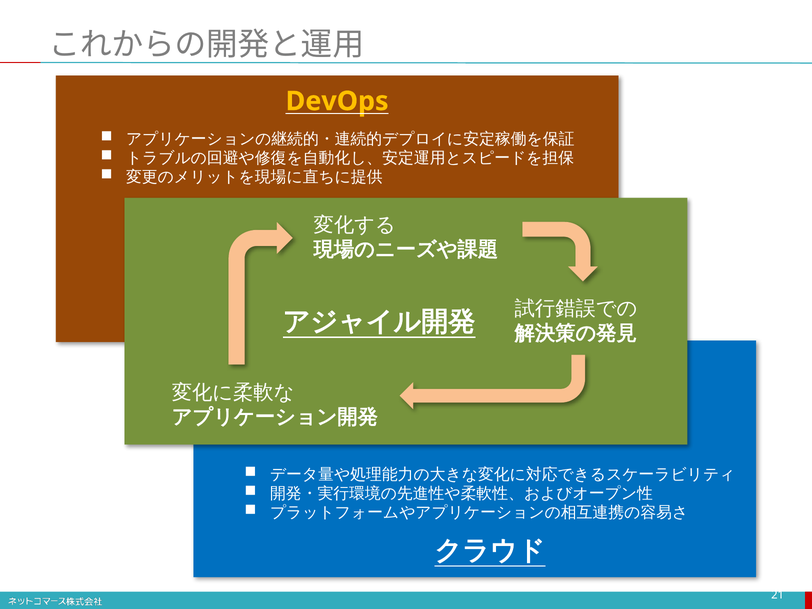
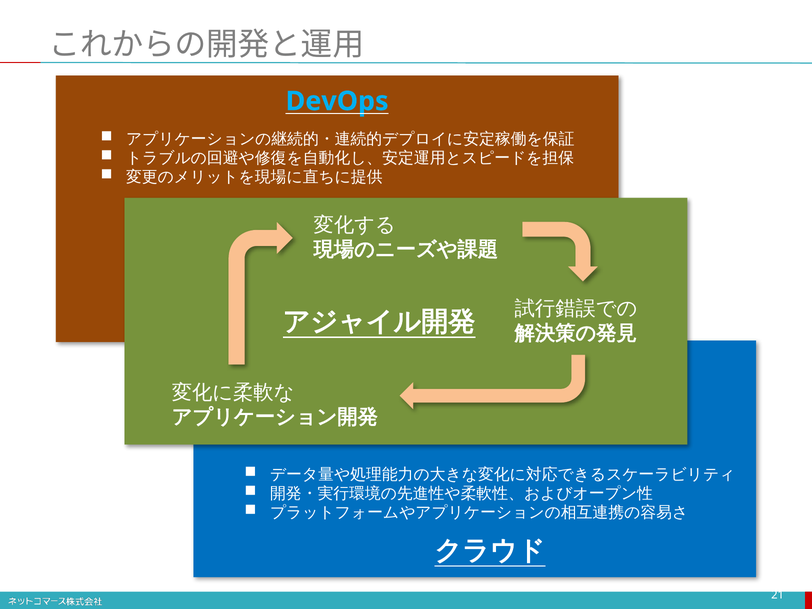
DevOps colour: yellow -> light blue
